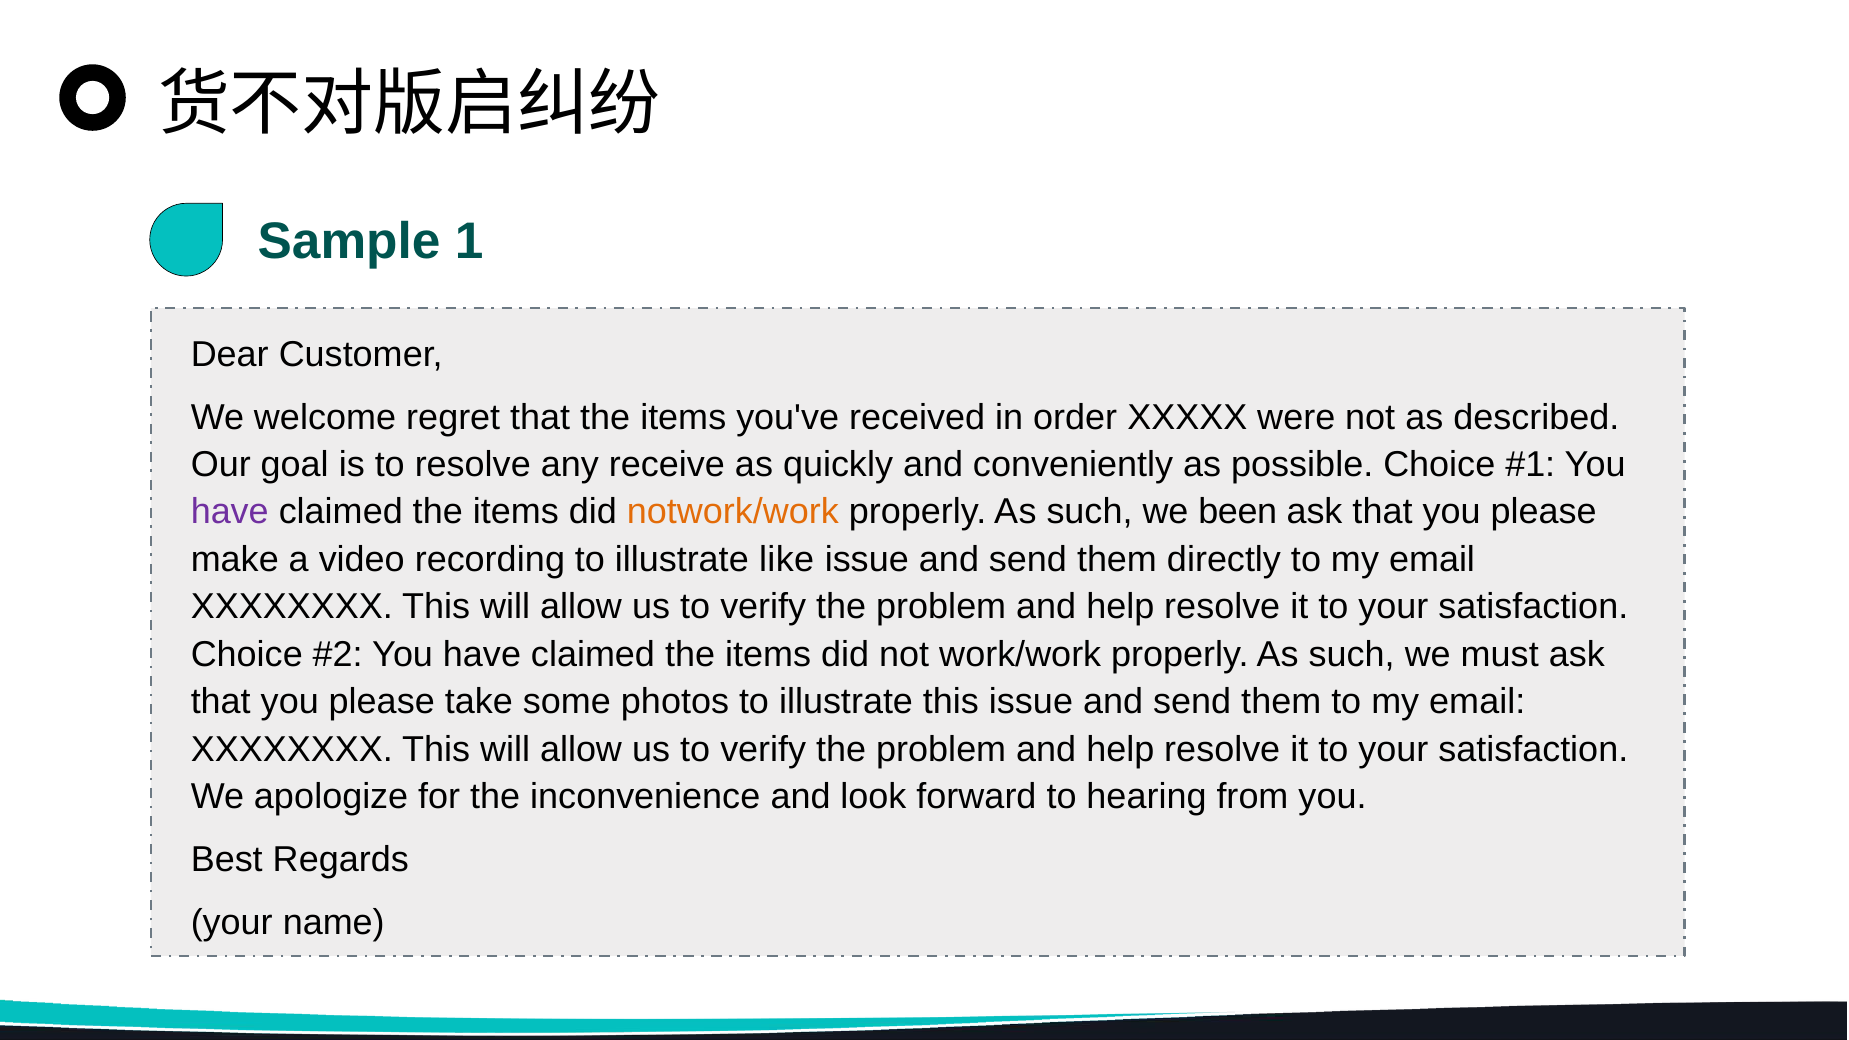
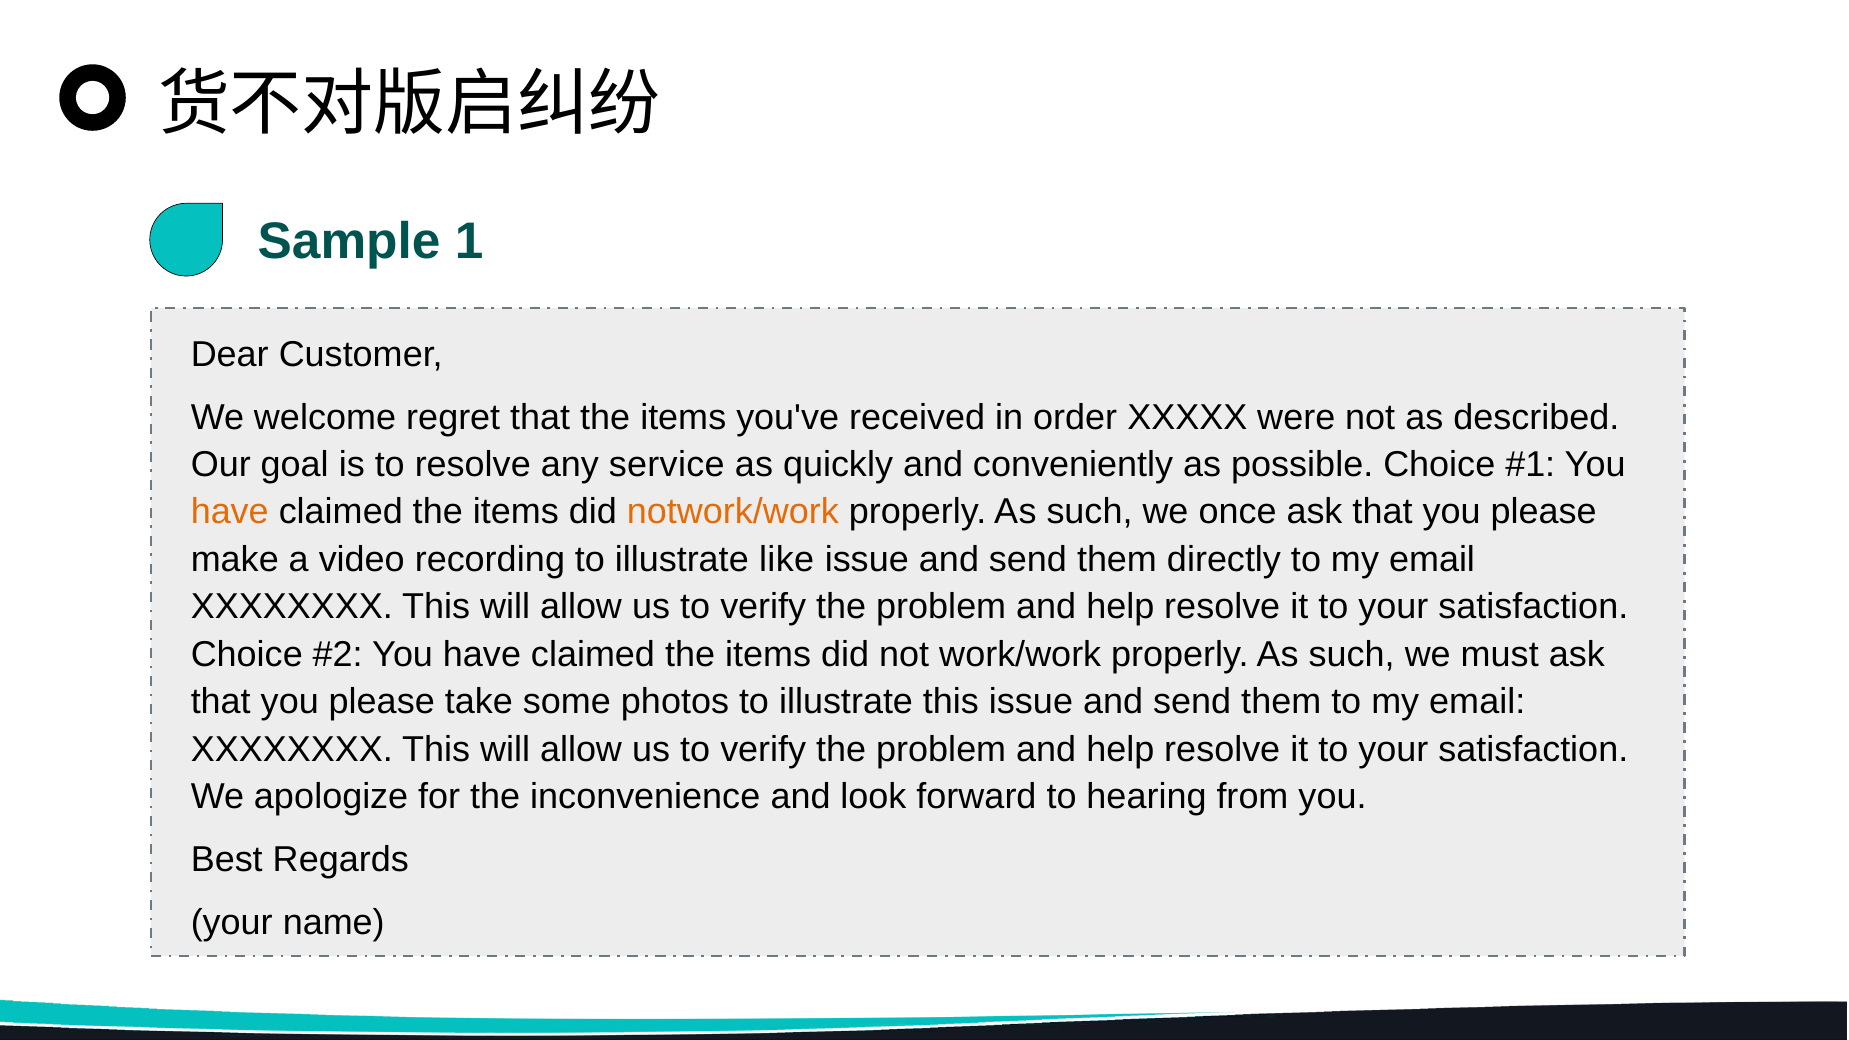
receive: receive -> service
have at (230, 512) colour: purple -> orange
been: been -> once
